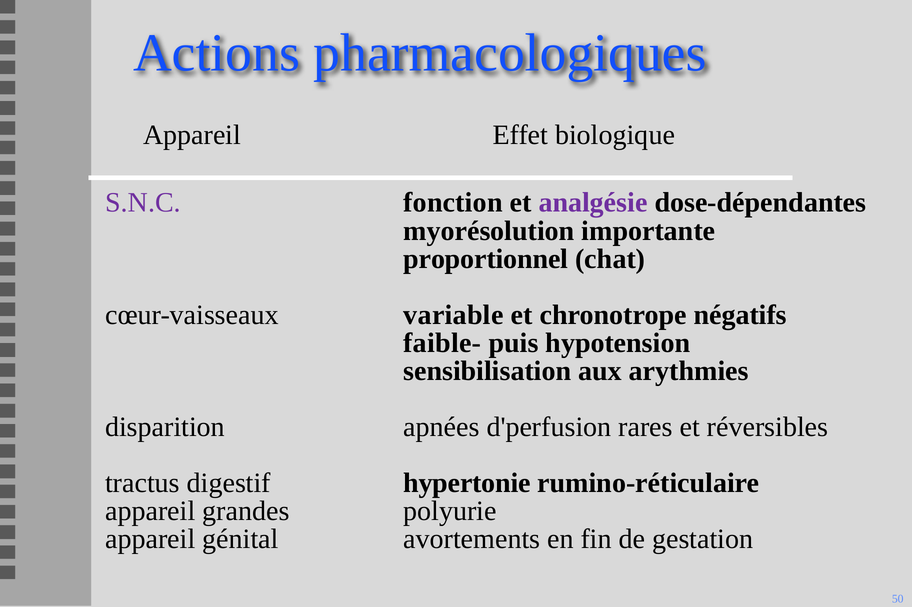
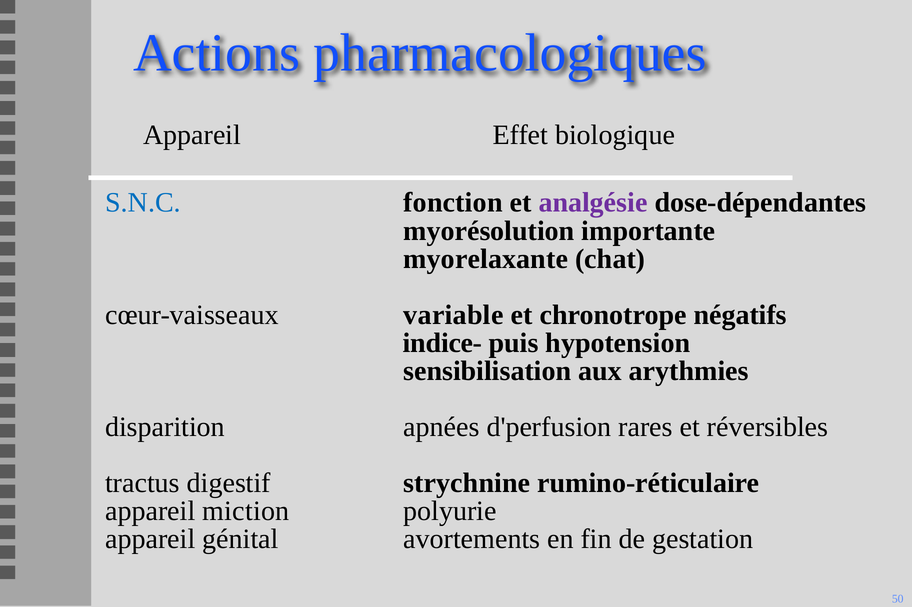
S.N.C colour: purple -> blue
proportionnel: proportionnel -> myorelaxante
faible-: faible- -> indice-
hypertonie: hypertonie -> strychnine
grandes: grandes -> miction
